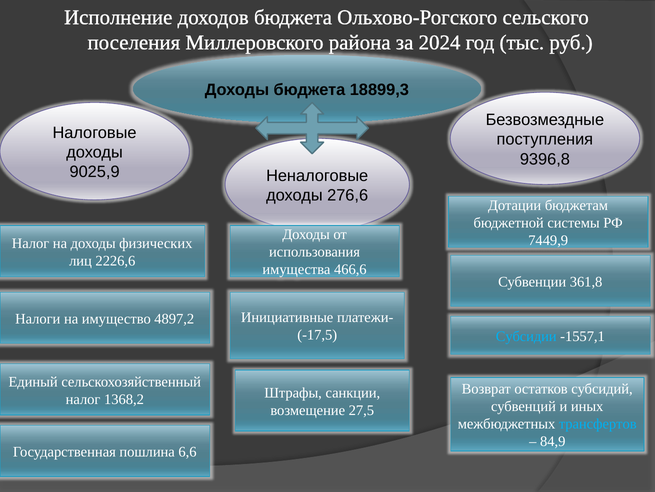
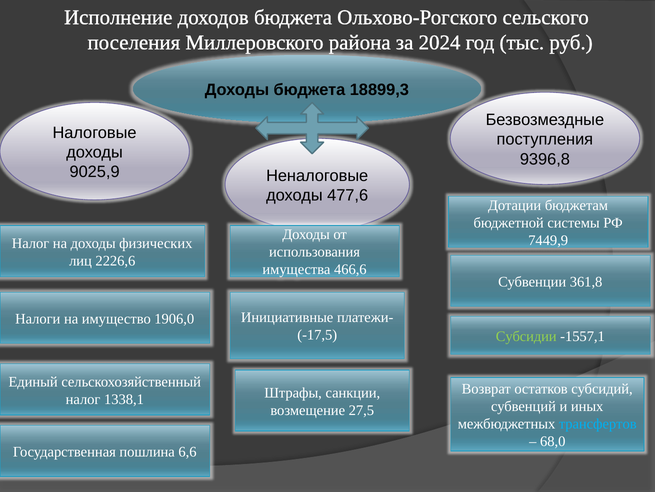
276,6: 276,6 -> 477,6
4897,2: 4897,2 -> 1906,0
Субсидии colour: light blue -> light green
1368,2: 1368,2 -> 1338,1
84,9: 84,9 -> 68,0
